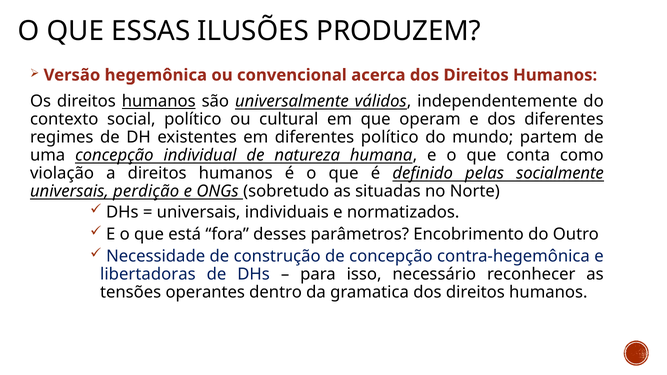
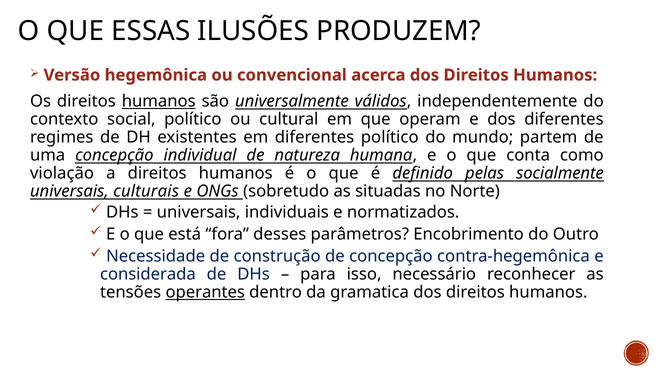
perdição: perdição -> culturais
libertadoras: libertadoras -> considerada
operantes underline: none -> present
